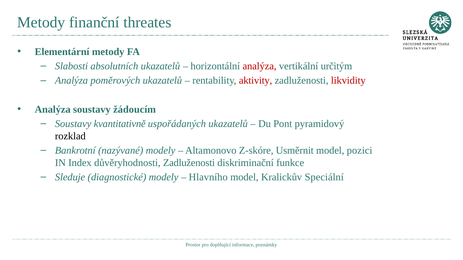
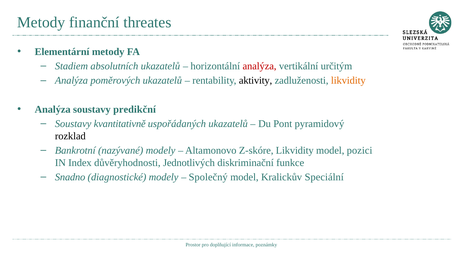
Slabosti: Slabosti -> Stadiem
aktivity colour: red -> black
likvidity at (348, 81) colour: red -> orange
žádoucím: žádoucím -> predikční
Z-skóre Usměrnit: Usměrnit -> Likvidity
důvěryhodnosti Zadluženosti: Zadluženosti -> Jednotlivých
Sleduje: Sleduje -> Snadno
Hlavního: Hlavního -> Společný
